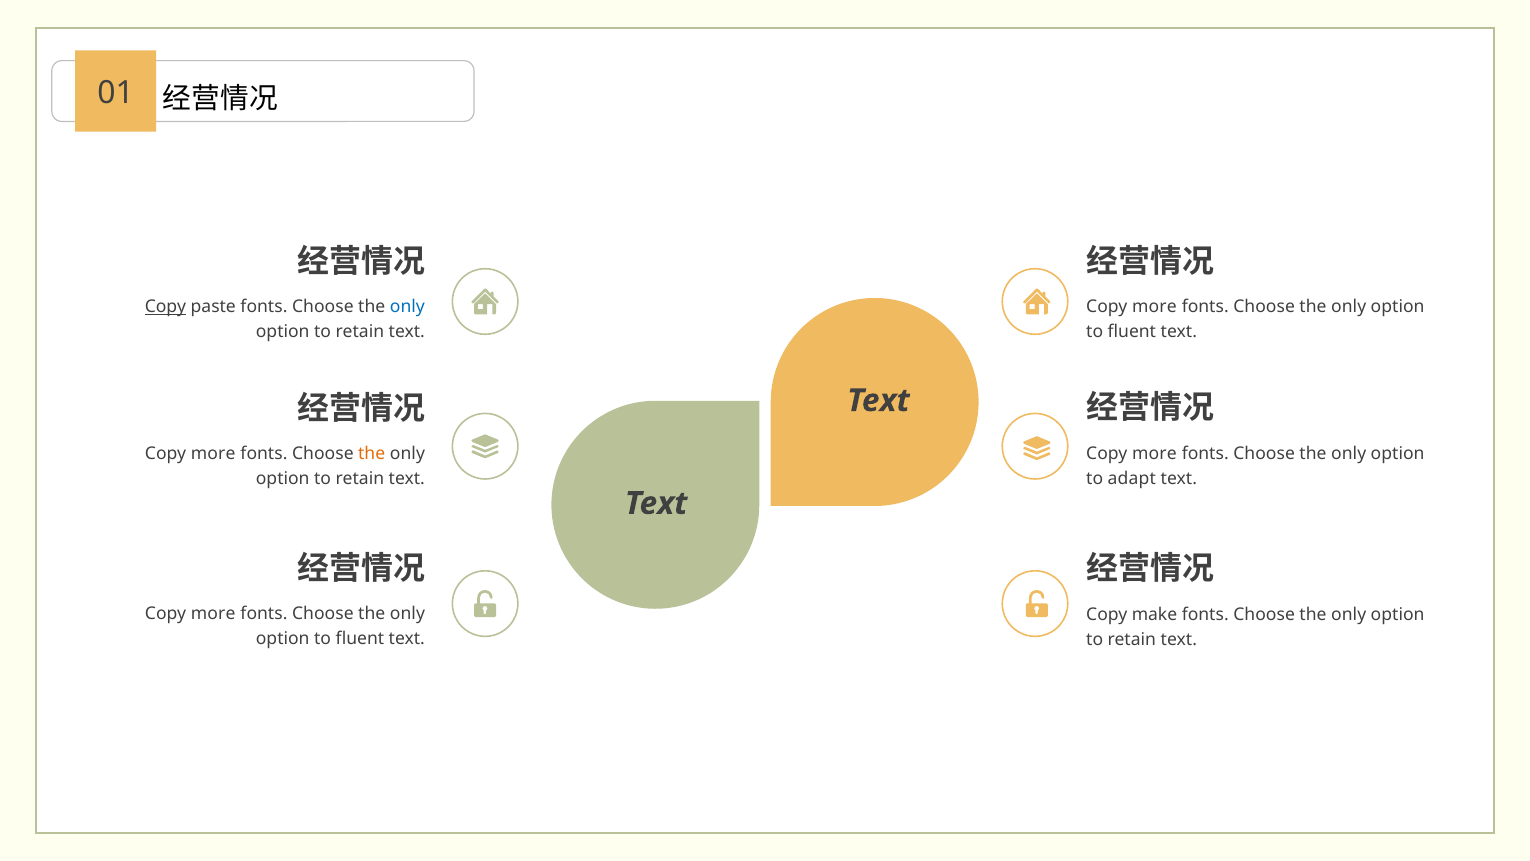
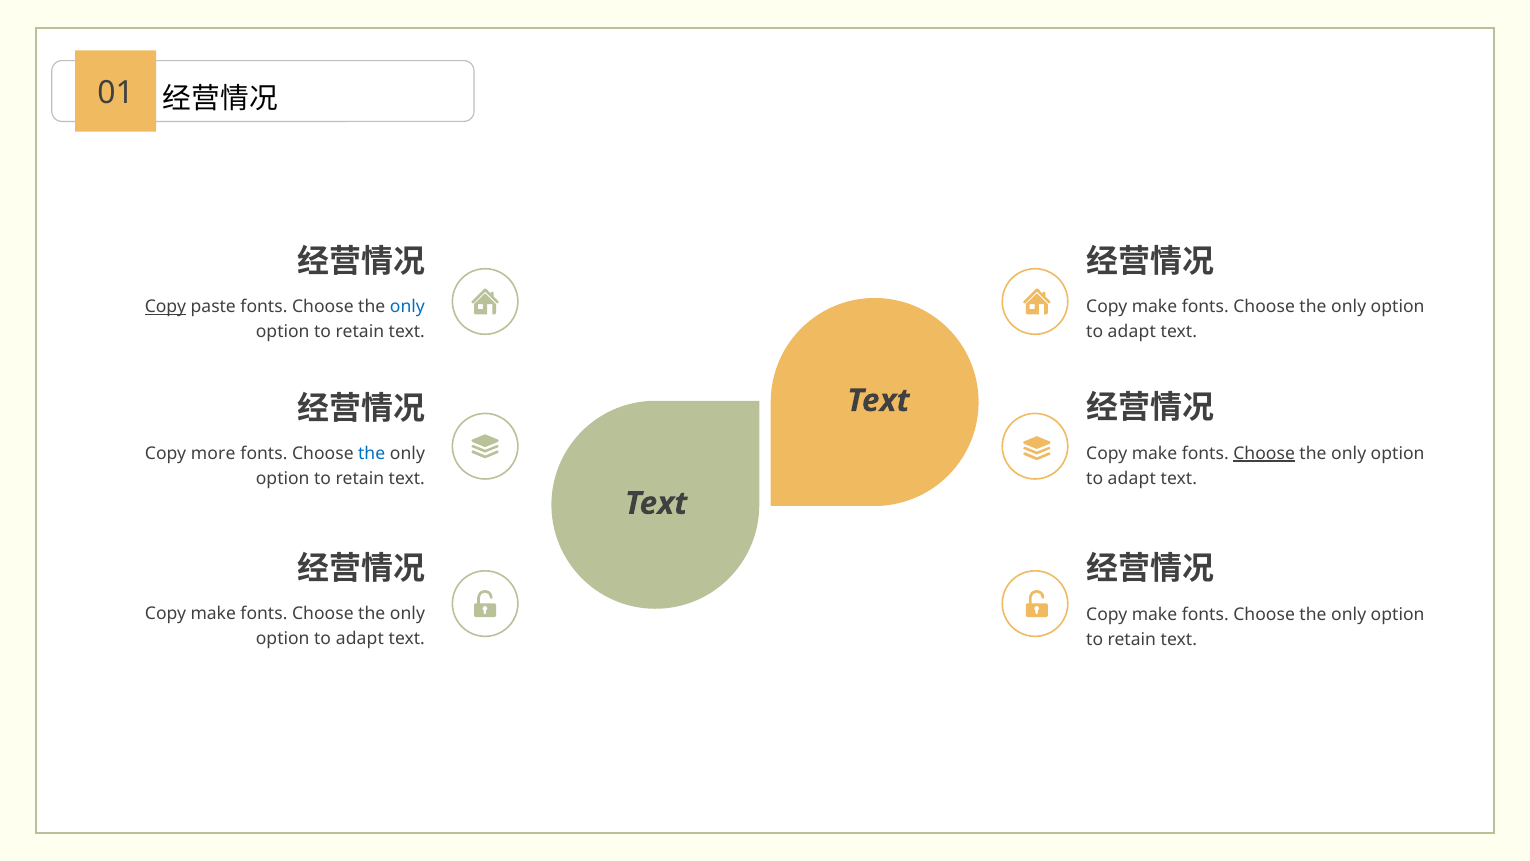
more at (1154, 306): more -> make
fluent at (1132, 332): fluent -> adapt
the at (372, 453) colour: orange -> blue
more at (1154, 453): more -> make
Choose at (1264, 453) underline: none -> present
more at (213, 613): more -> make
fluent at (360, 639): fluent -> adapt
